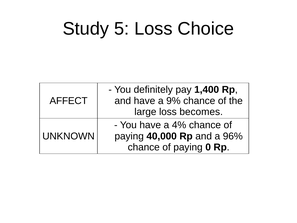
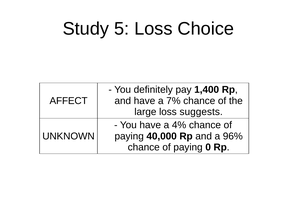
9%: 9% -> 7%
becomes: becomes -> suggests
